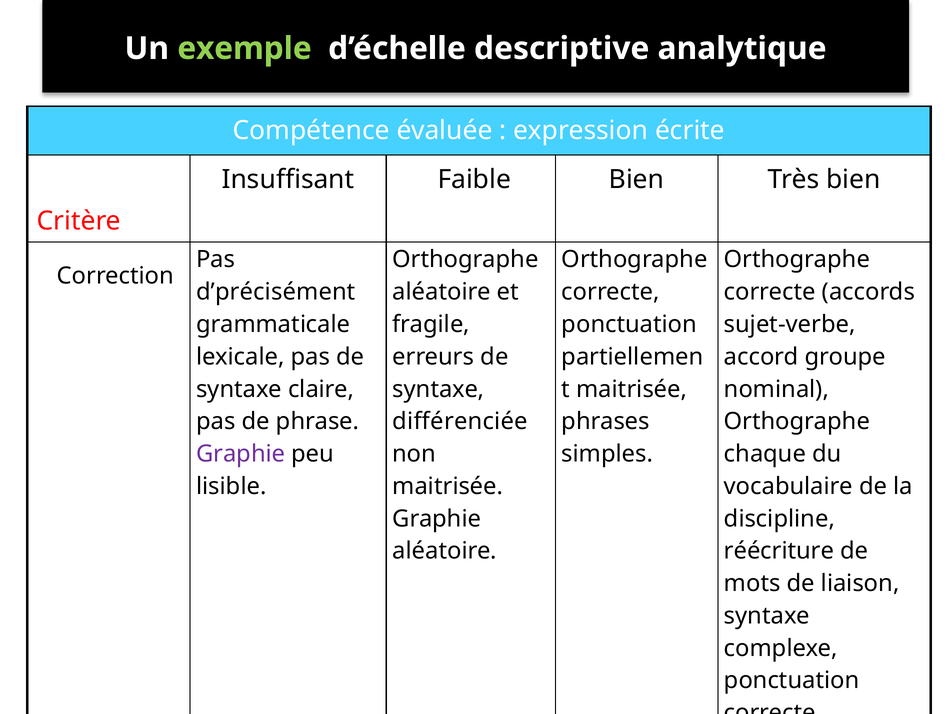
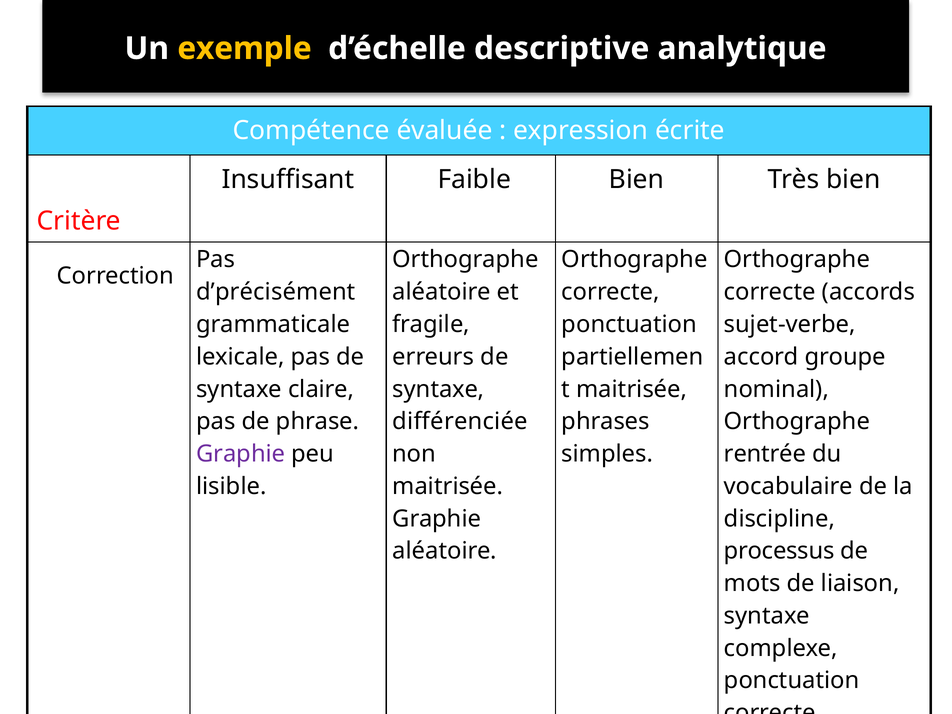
exemple colour: light green -> yellow
chaque: chaque -> rentrée
réécriture: réécriture -> processus
